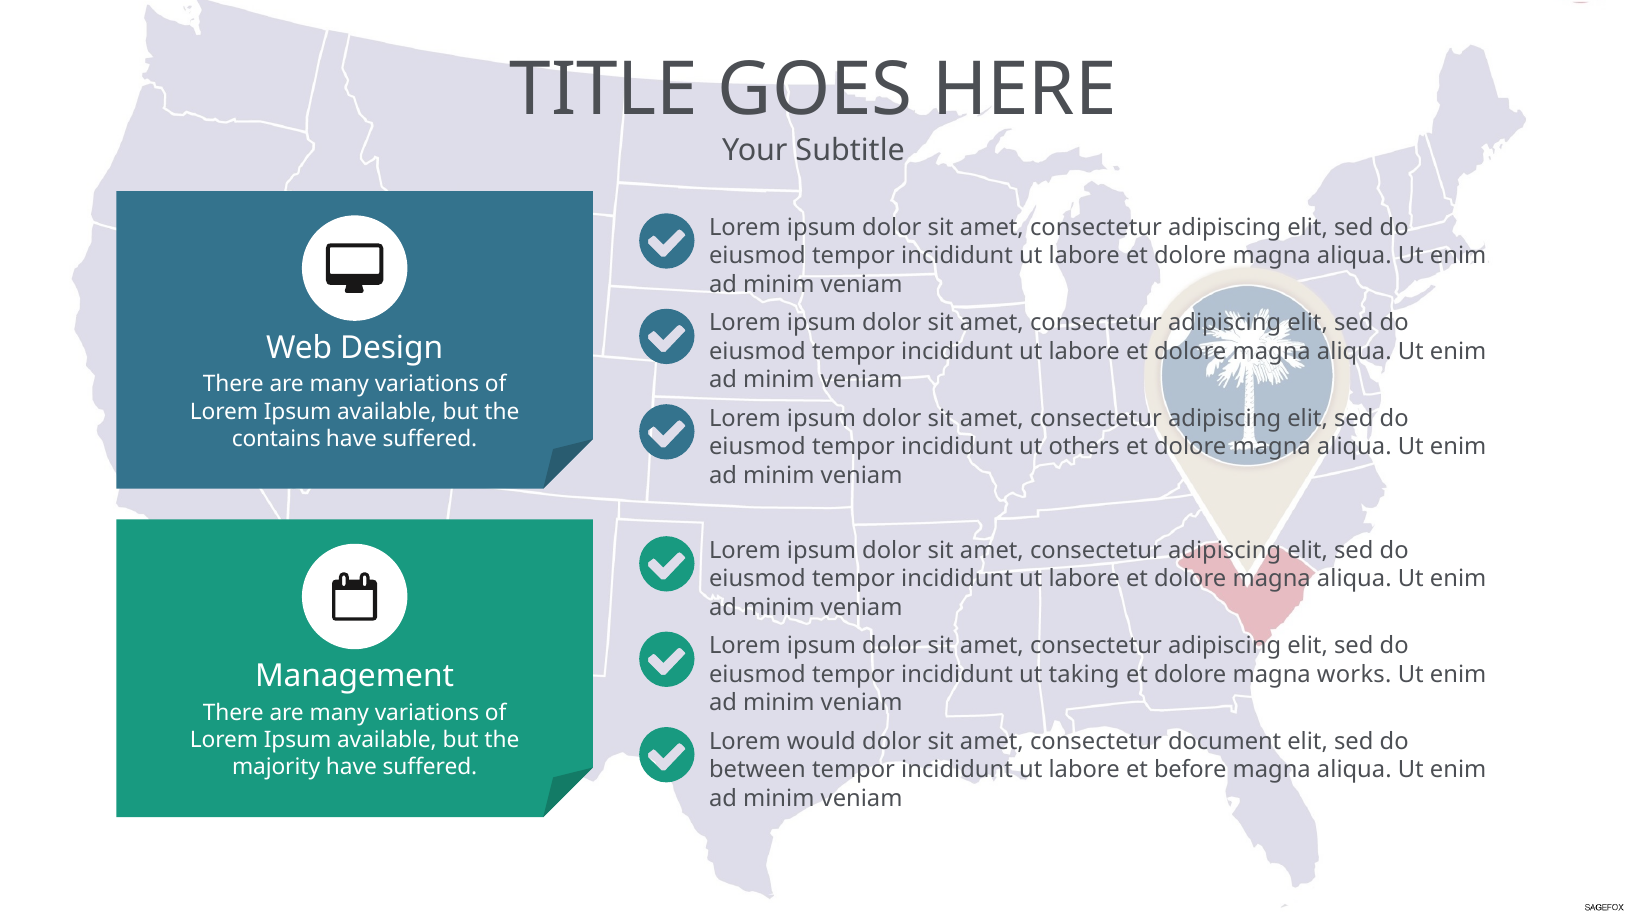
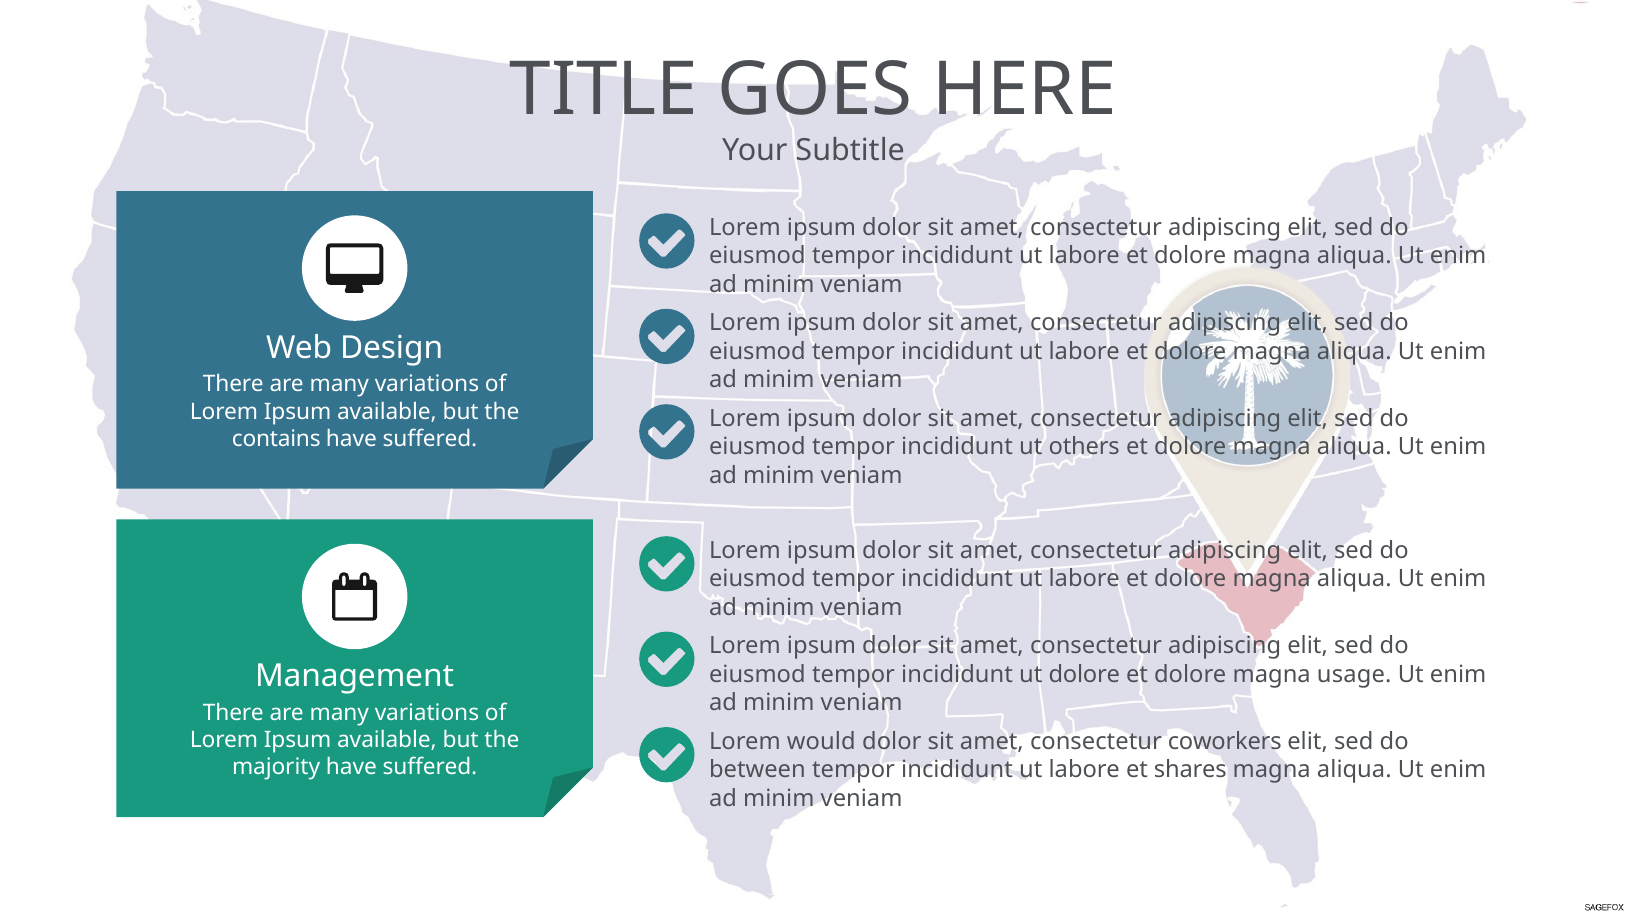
ut taking: taking -> dolore
works: works -> usage
document: document -> coworkers
before: before -> shares
